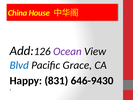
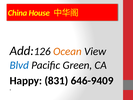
Ocean colour: purple -> orange
Grace: Grace -> Green
646-9430: 646-9430 -> 646-9409
